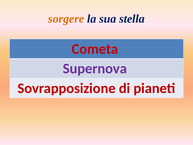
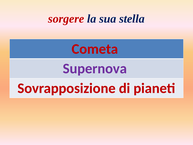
sorgere colour: orange -> red
